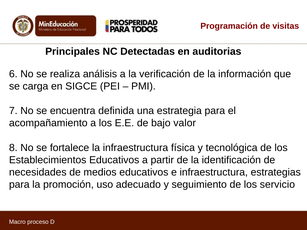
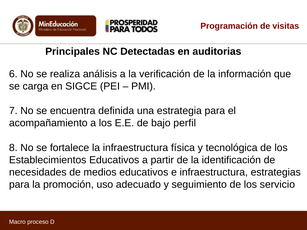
valor: valor -> perfil
